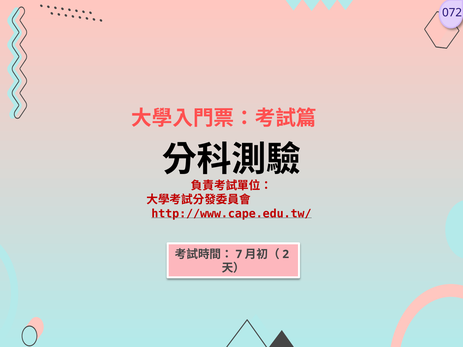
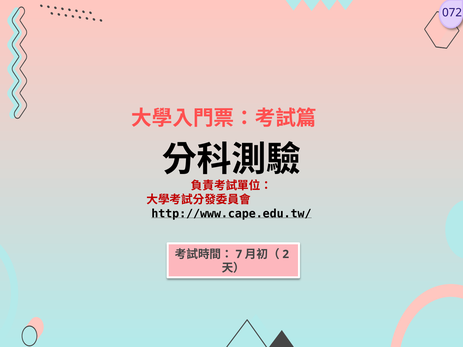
http://www.cape.edu.tw/ colour: red -> black
